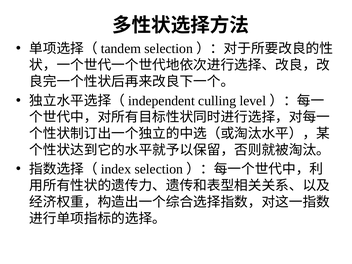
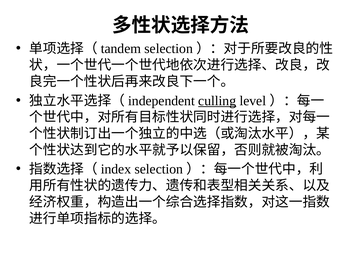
culling underline: none -> present
